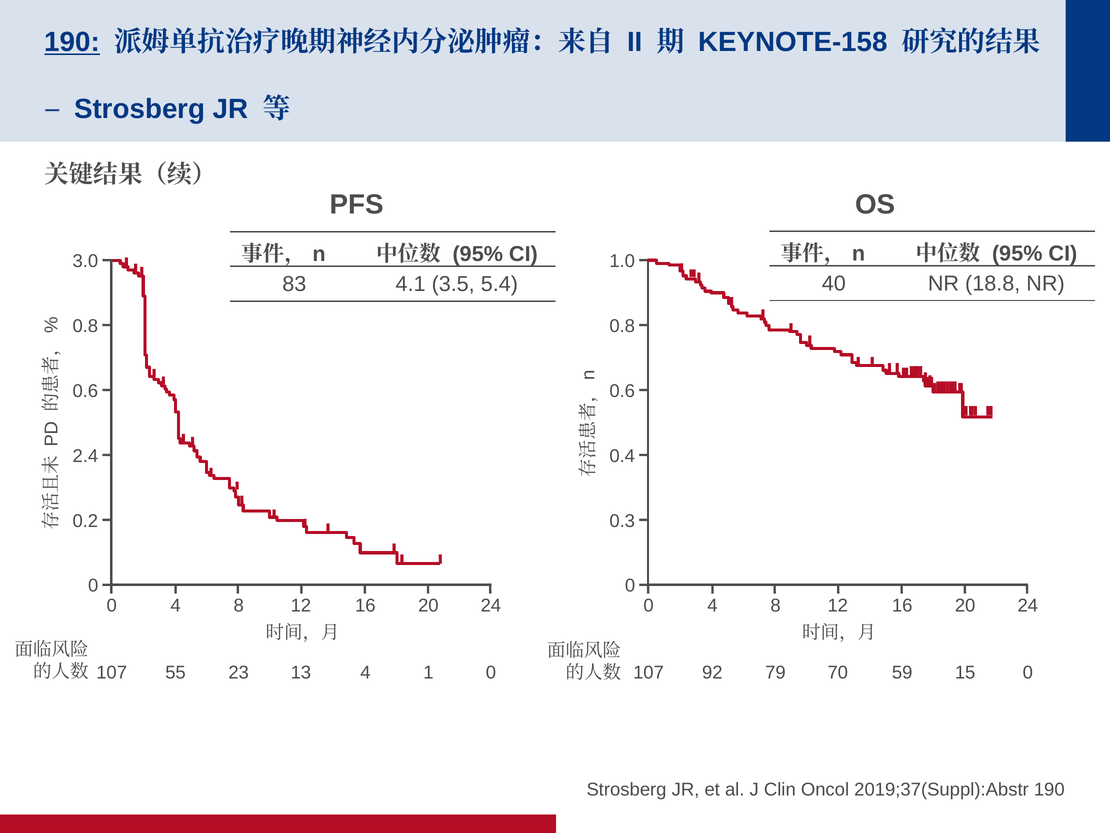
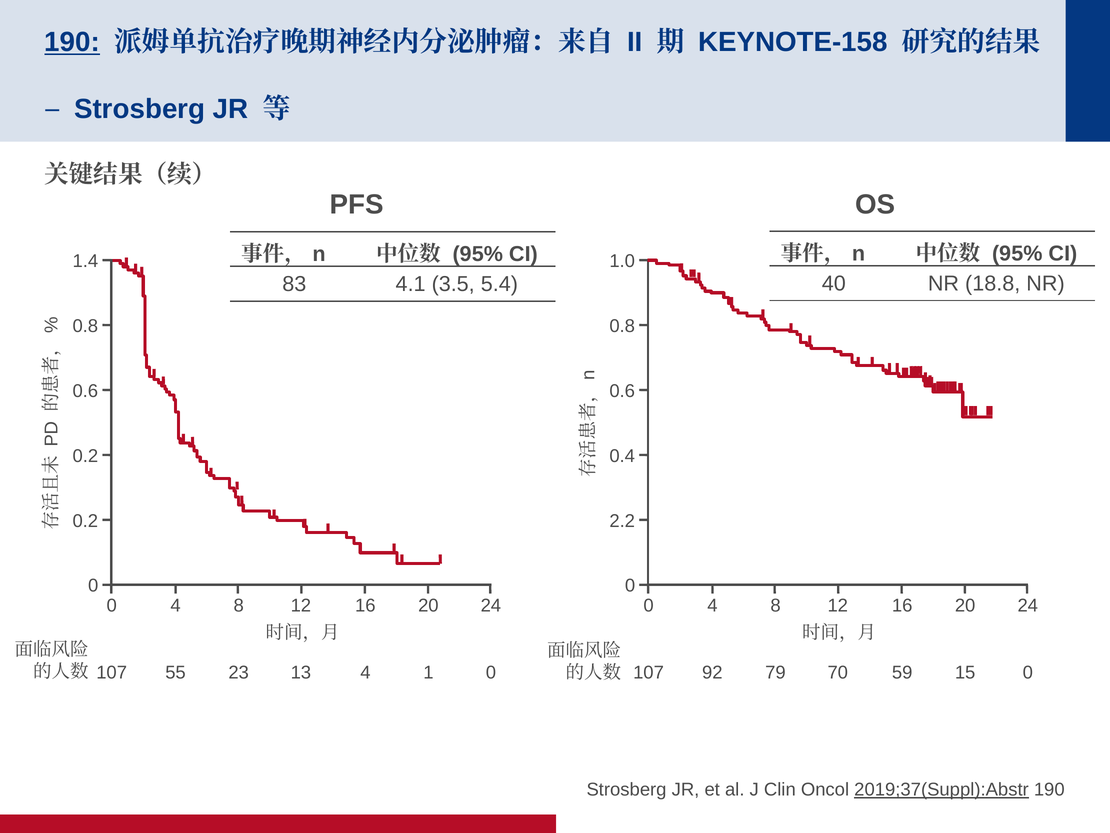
3.0: 3.0 -> 1.4
2.4 at (85, 456): 2.4 -> 0.2
0.3: 0.3 -> 2.2
2019;37(Suppl):Abstr underline: none -> present
